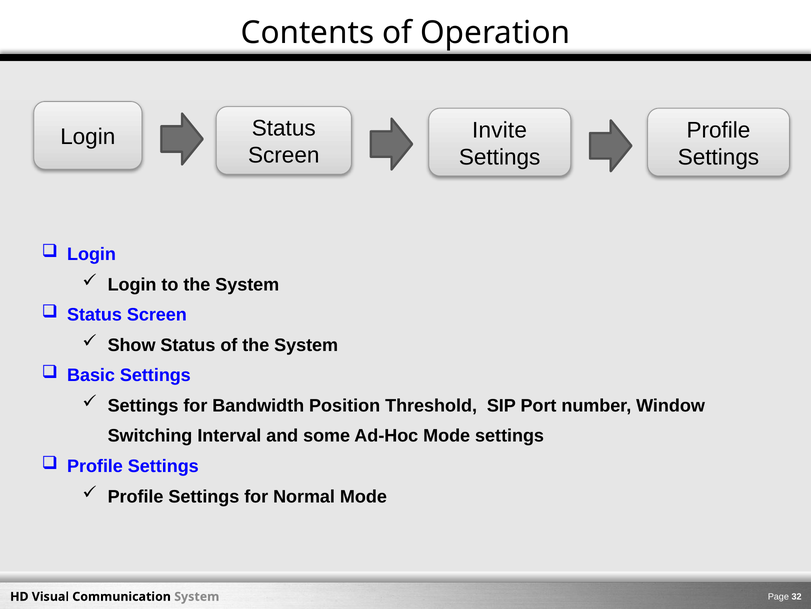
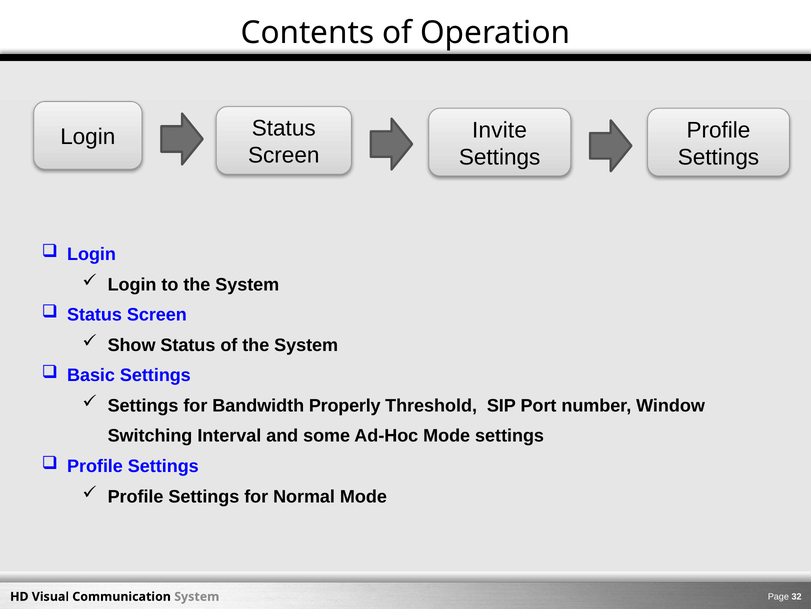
Position: Position -> Properly
